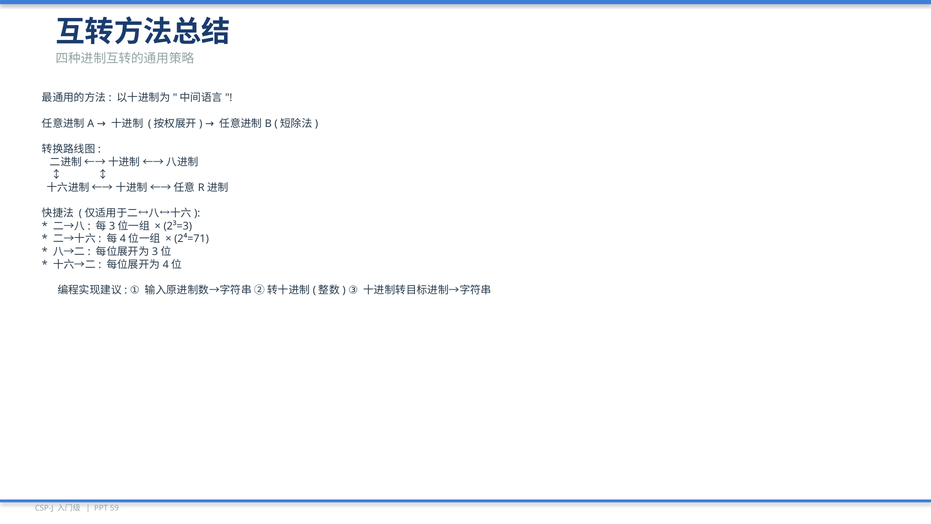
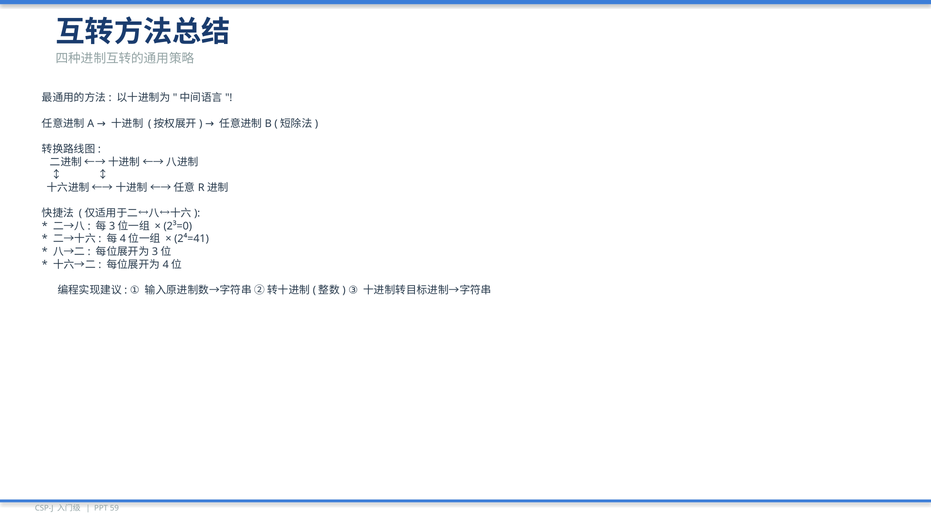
2³=3: 2³=3 -> 2³=0
2⁴=71: 2⁴=71 -> 2⁴=41
